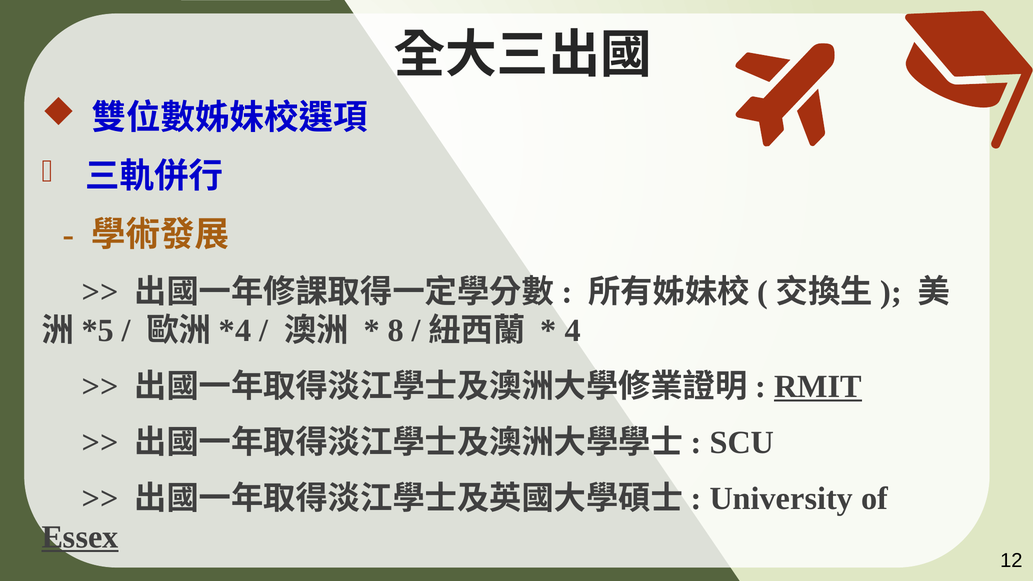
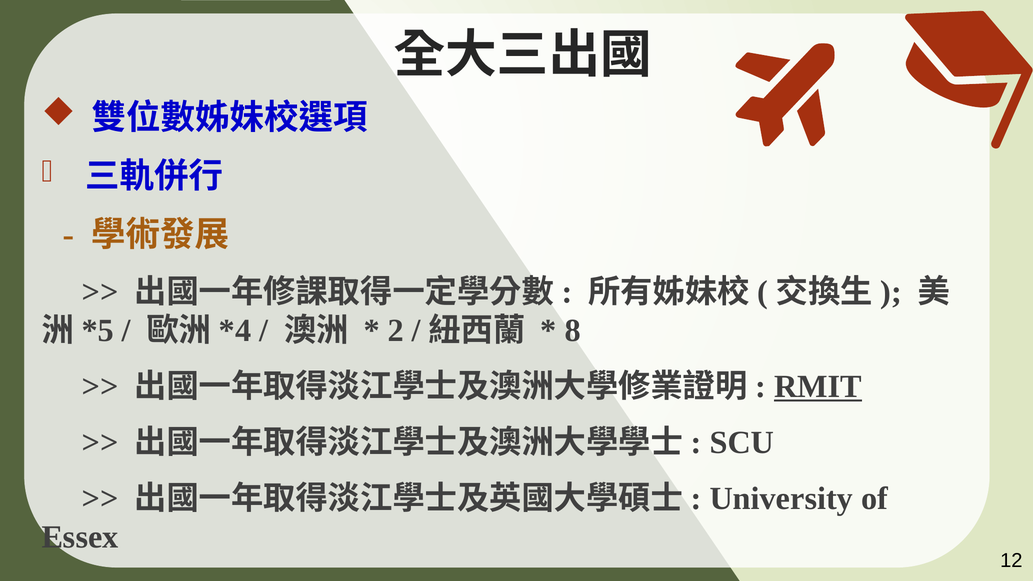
8: 8 -> 2
4: 4 -> 8
Essex underline: present -> none
